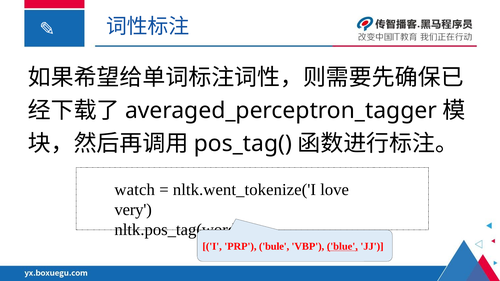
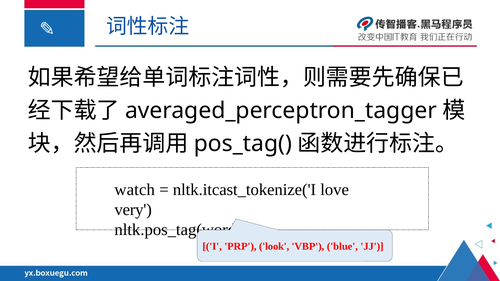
nltk.went_tokenize('I: nltk.went_tokenize('I -> nltk.itcast_tokenize('I
bule: bule -> look
blue underline: present -> none
